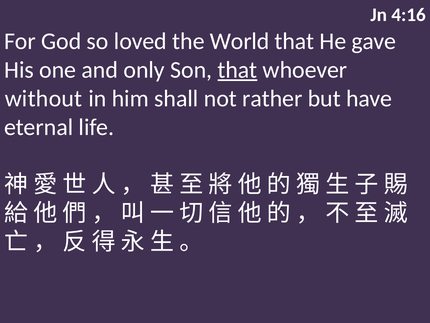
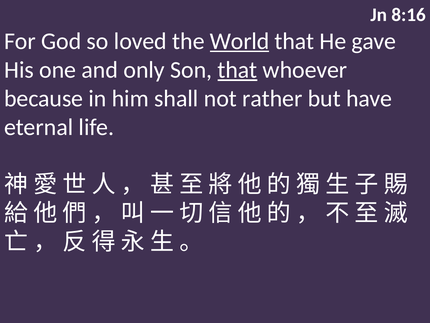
4:16: 4:16 -> 8:16
World underline: none -> present
without: without -> because
